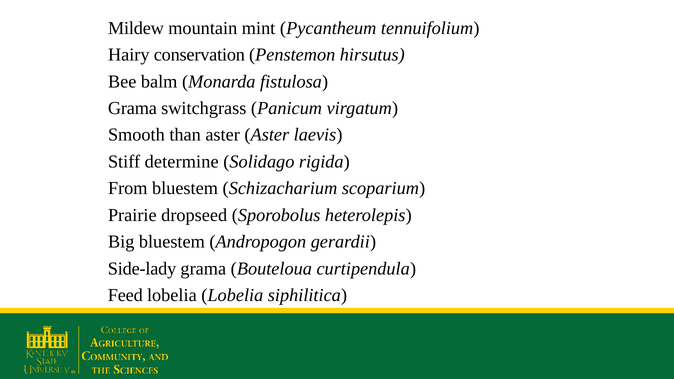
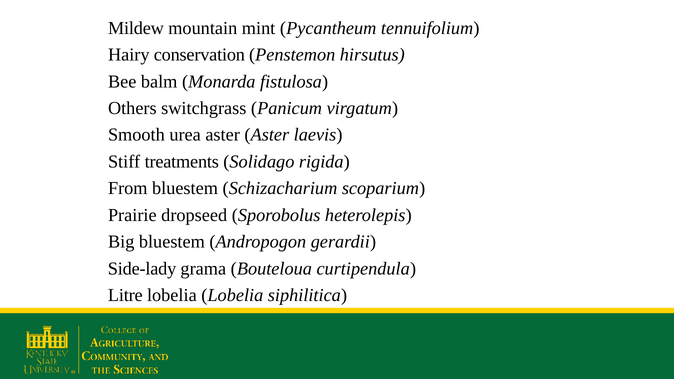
Grama at (132, 108): Grama -> Others
than: than -> urea
determine: determine -> treatments
Feed: Feed -> Litre
